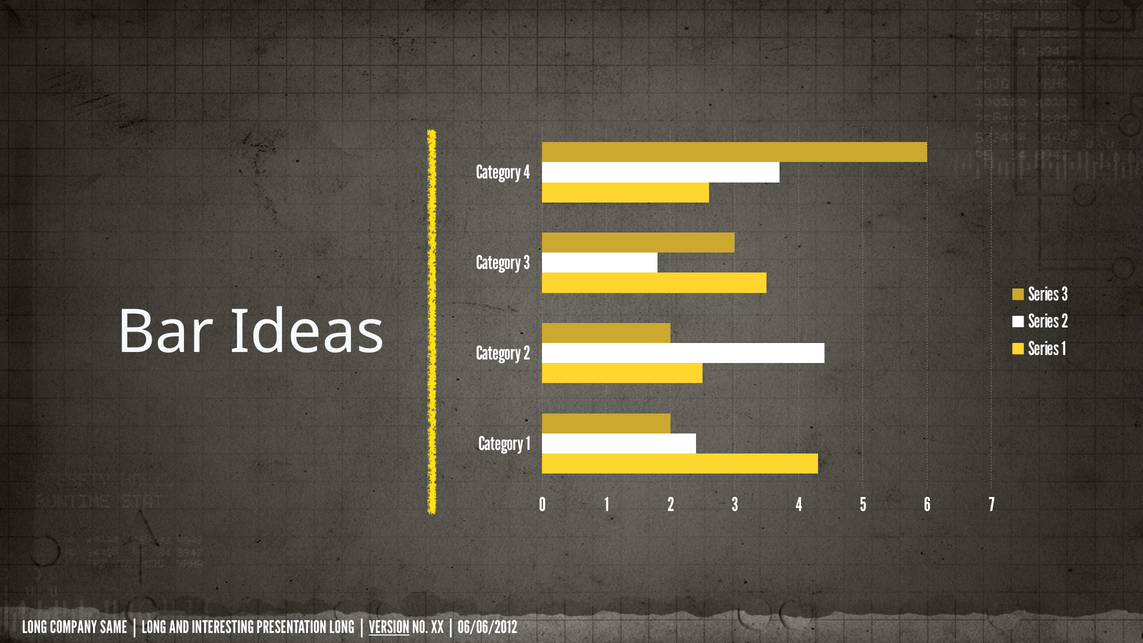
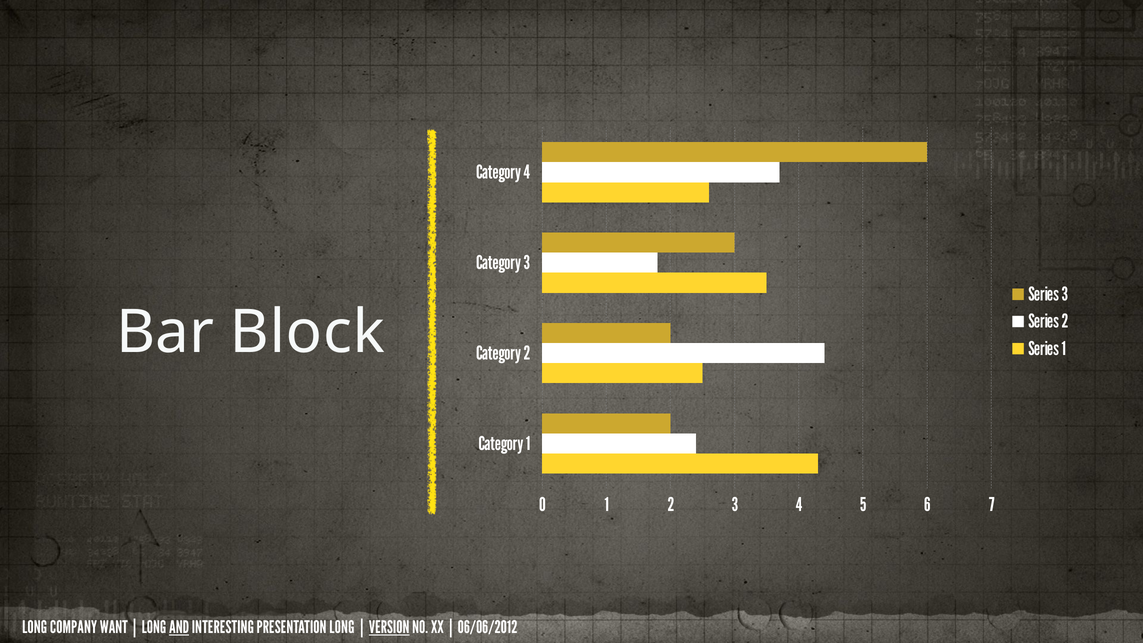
Ideas: Ideas -> Block
SAME: SAME -> WANT
AND underline: none -> present
